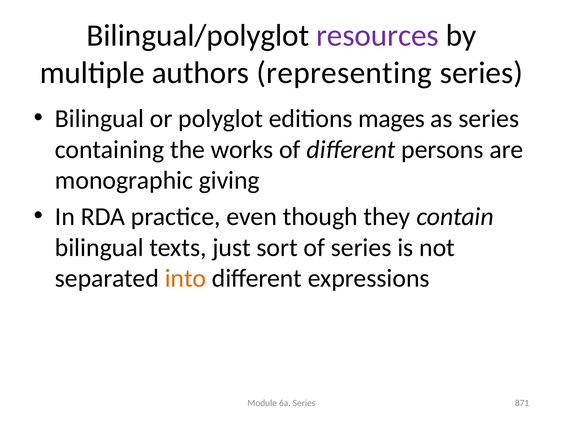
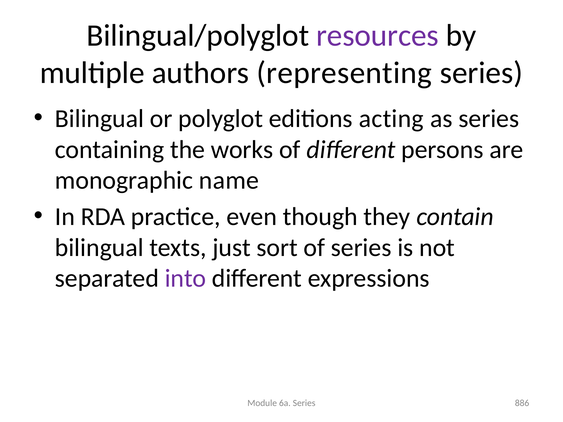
mages: mages -> acting
giving: giving -> name
into colour: orange -> purple
871: 871 -> 886
